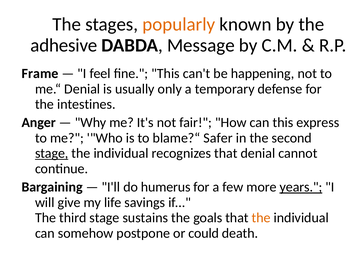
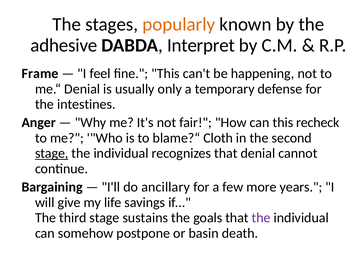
Message: Message -> Interpret
express: express -> recheck
Safer: Safer -> Cloth
humerus: humerus -> ancillary
years underline: present -> none
the at (261, 217) colour: orange -> purple
could: could -> basin
